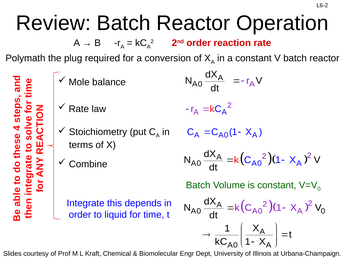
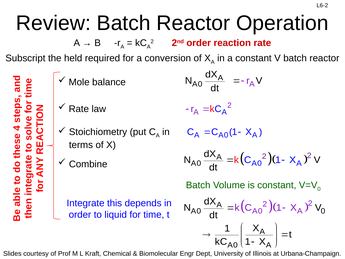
Polymath: Polymath -> Subscript
plug: plug -> held
